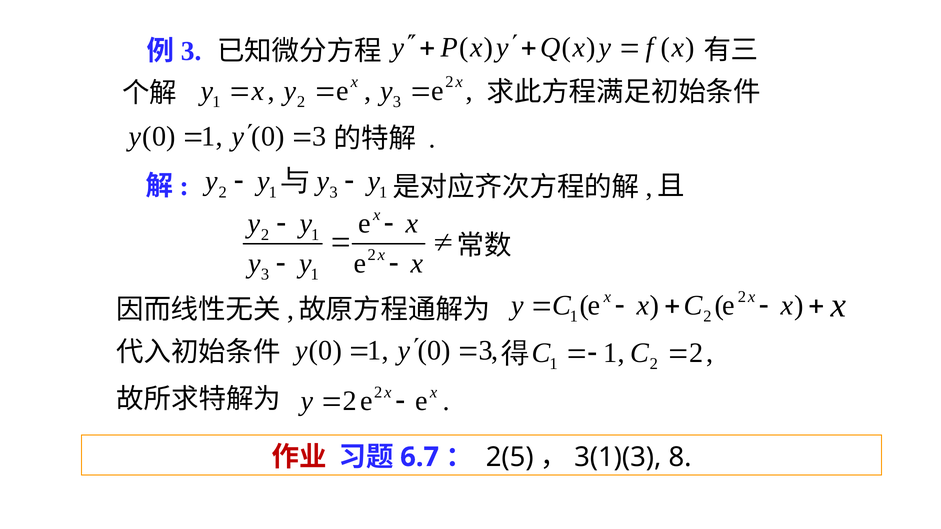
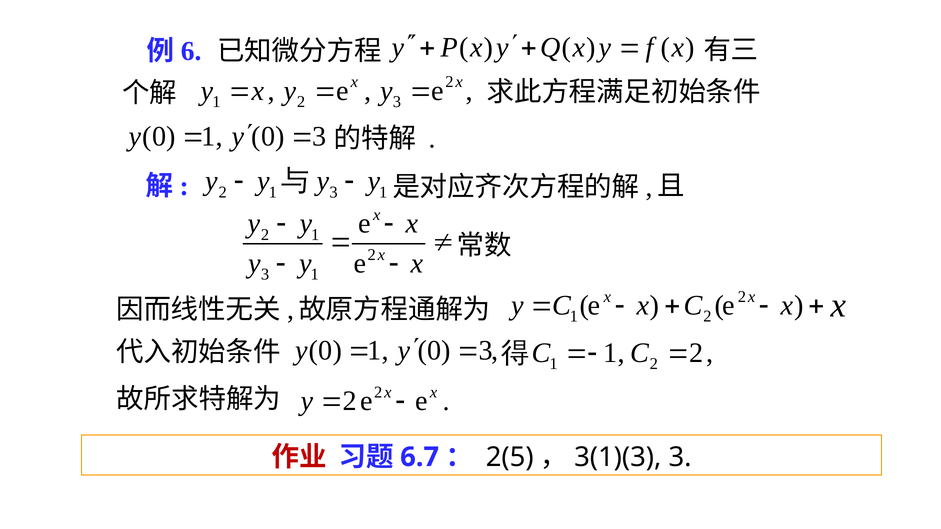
3 at (191, 51): 3 -> 6
8 at (680, 457): 8 -> 3
